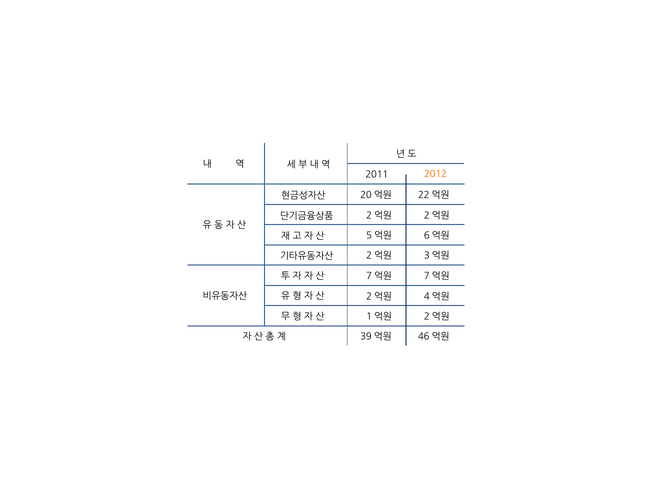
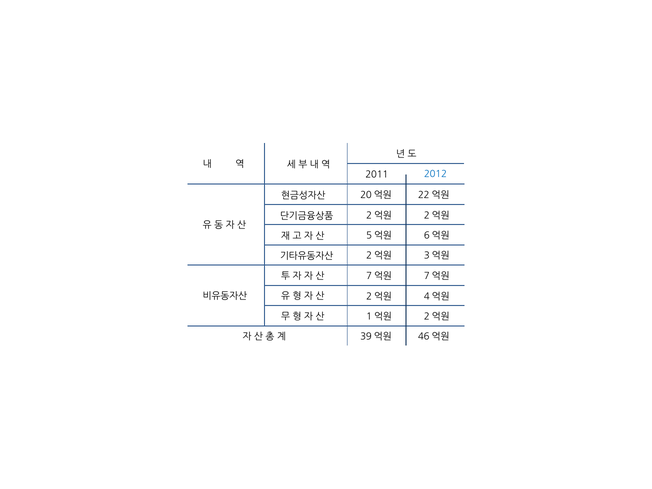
2012 colour: orange -> blue
